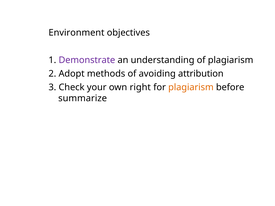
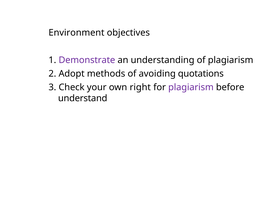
attribution: attribution -> quotations
plagiarism at (191, 87) colour: orange -> purple
summarize: summarize -> understand
